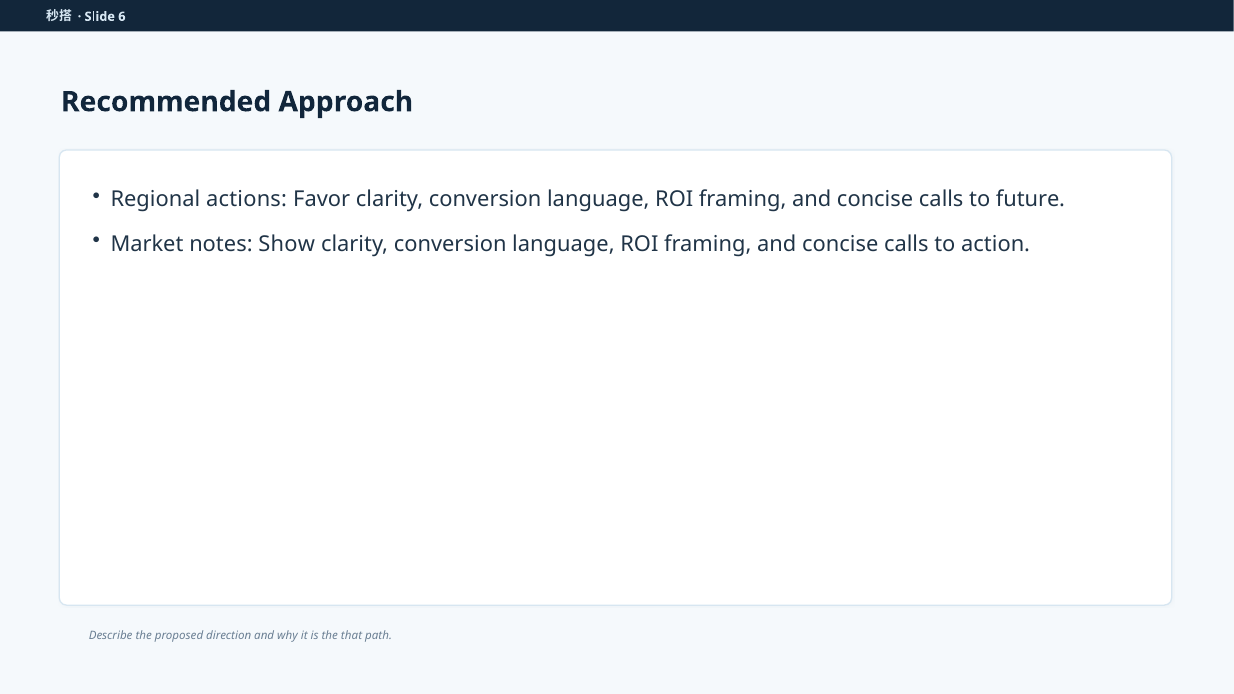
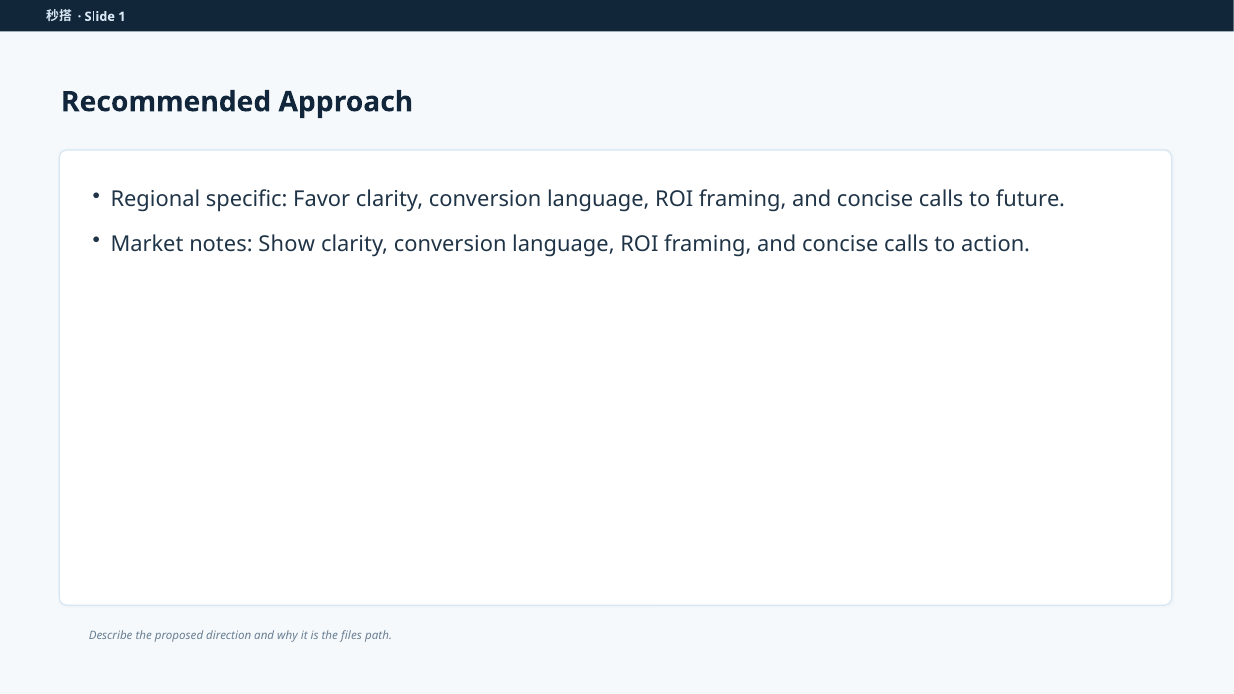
6: 6 -> 1
actions: actions -> specific
that: that -> files
